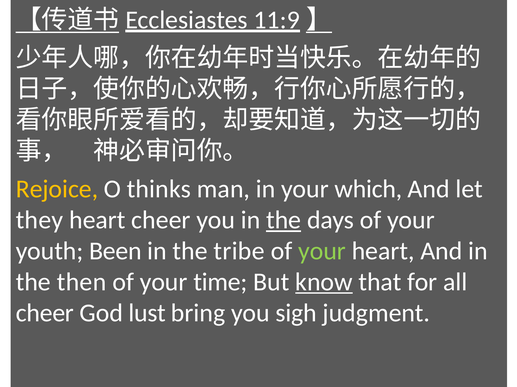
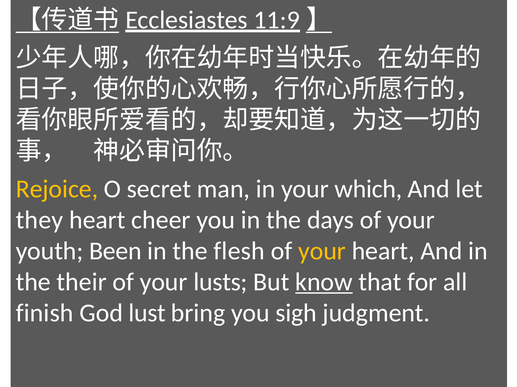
thinks: thinks -> secret
the at (284, 220) underline: present -> none
tribe: tribe -> flesh
your at (322, 251) colour: light green -> yellow
then: then -> their
time: time -> lusts
cheer at (45, 313): cheer -> finish
